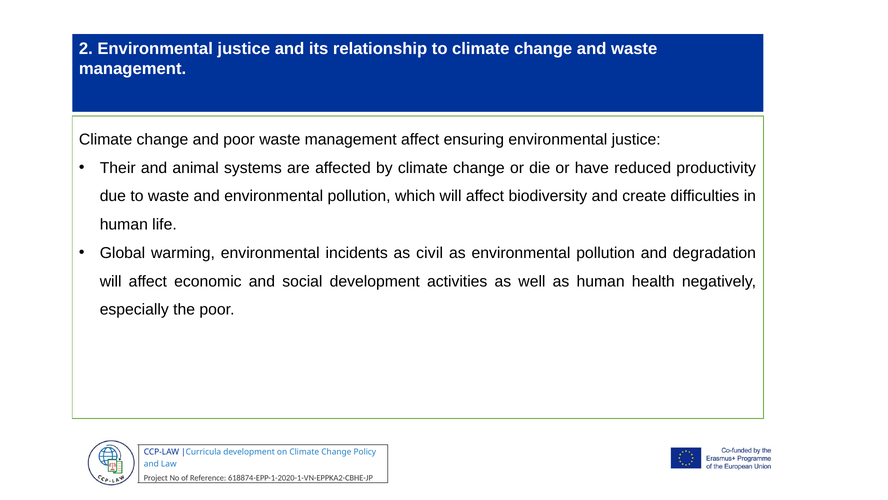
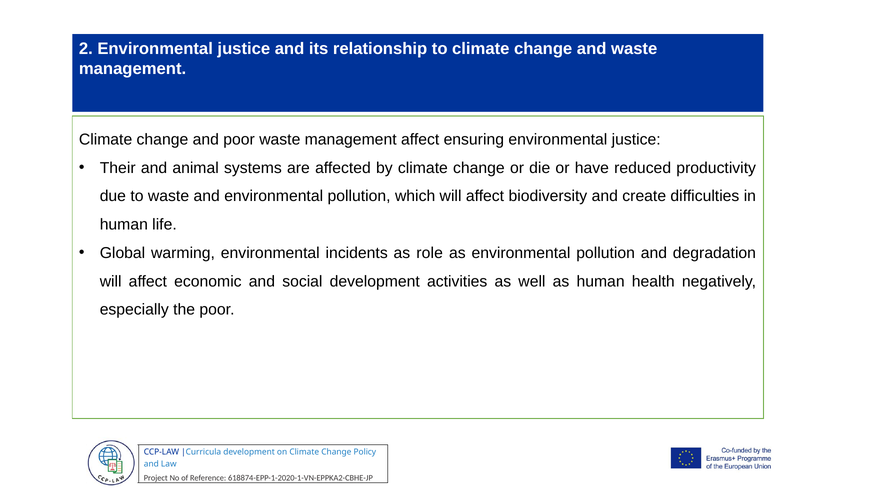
civil: civil -> role
